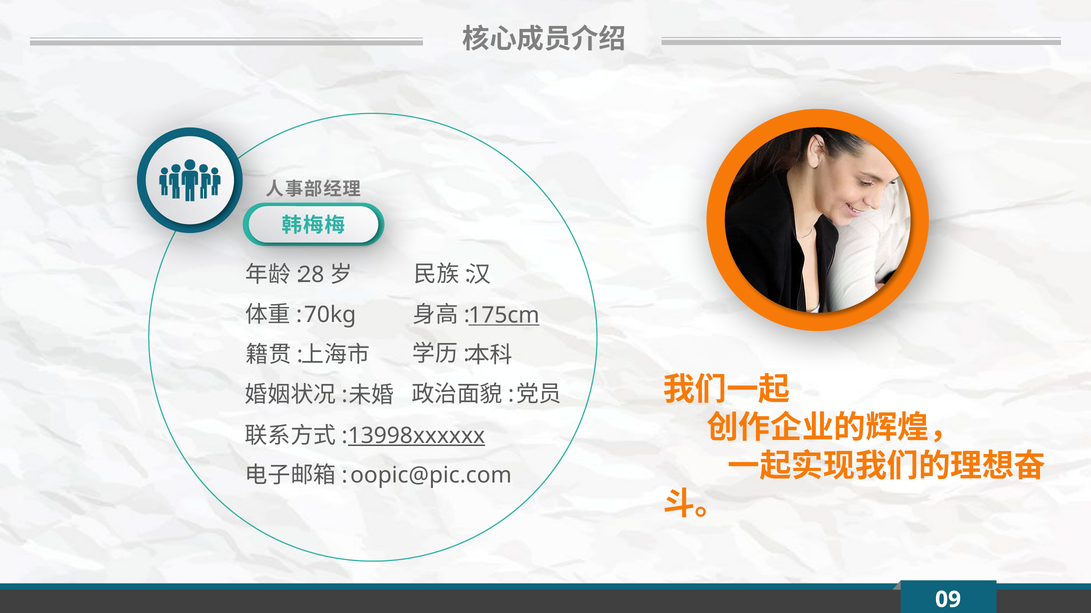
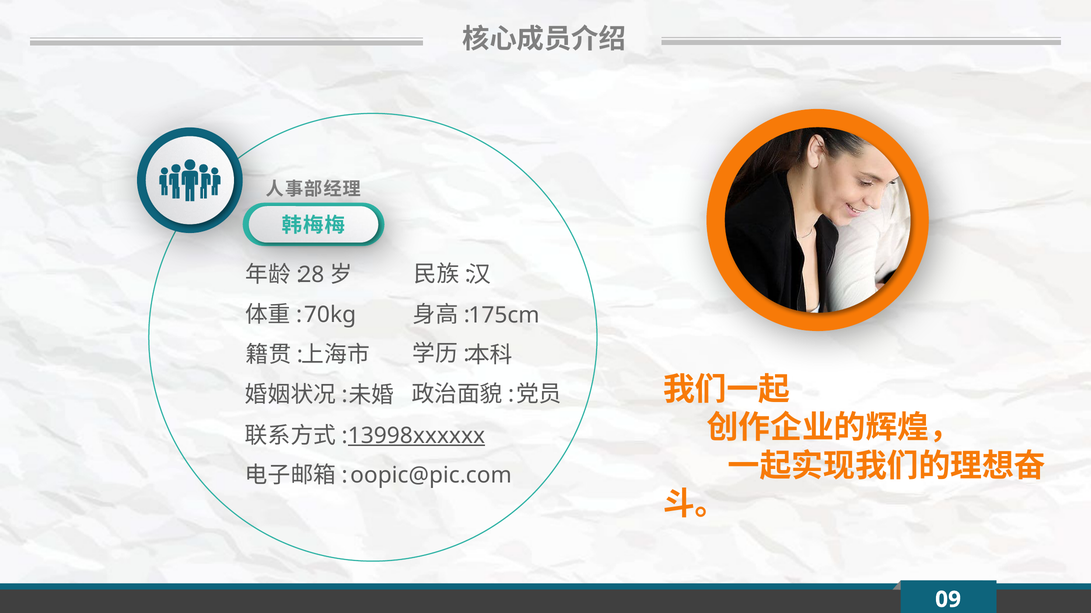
175cm underline: present -> none
